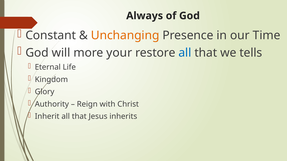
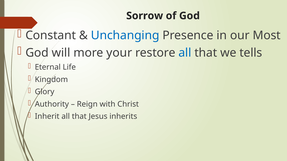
Always: Always -> Sorrow
Unchanging colour: orange -> blue
Time: Time -> Most
